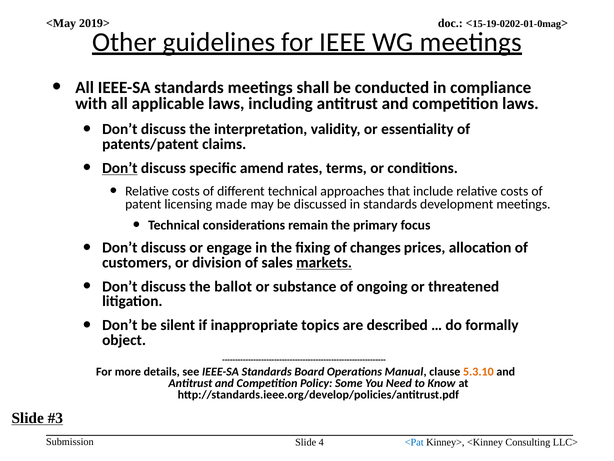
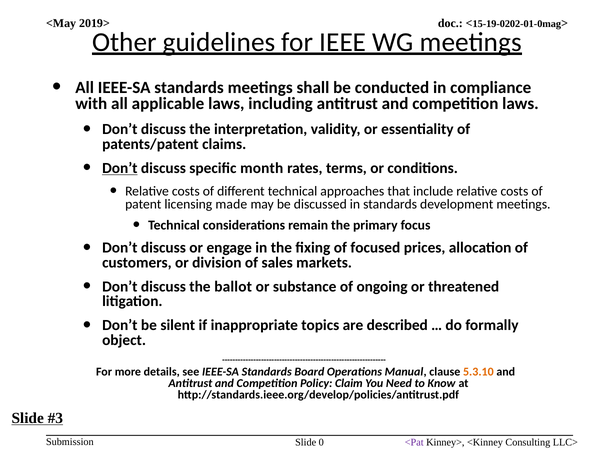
amend: amend -> month
changes: changes -> focused
markets underline: present -> none
Some: Some -> Claim
4: 4 -> 0
<Pat colour: blue -> purple
